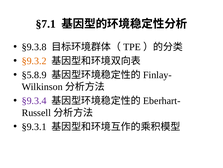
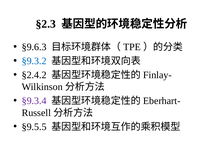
§7.1: §7.1 -> §2.3
§9.3.8: §9.3.8 -> §9.6.3
§9.3.2 colour: orange -> blue
§5.8.9: §5.8.9 -> §2.4.2
§9.3.1: §9.3.1 -> §9.5.5
